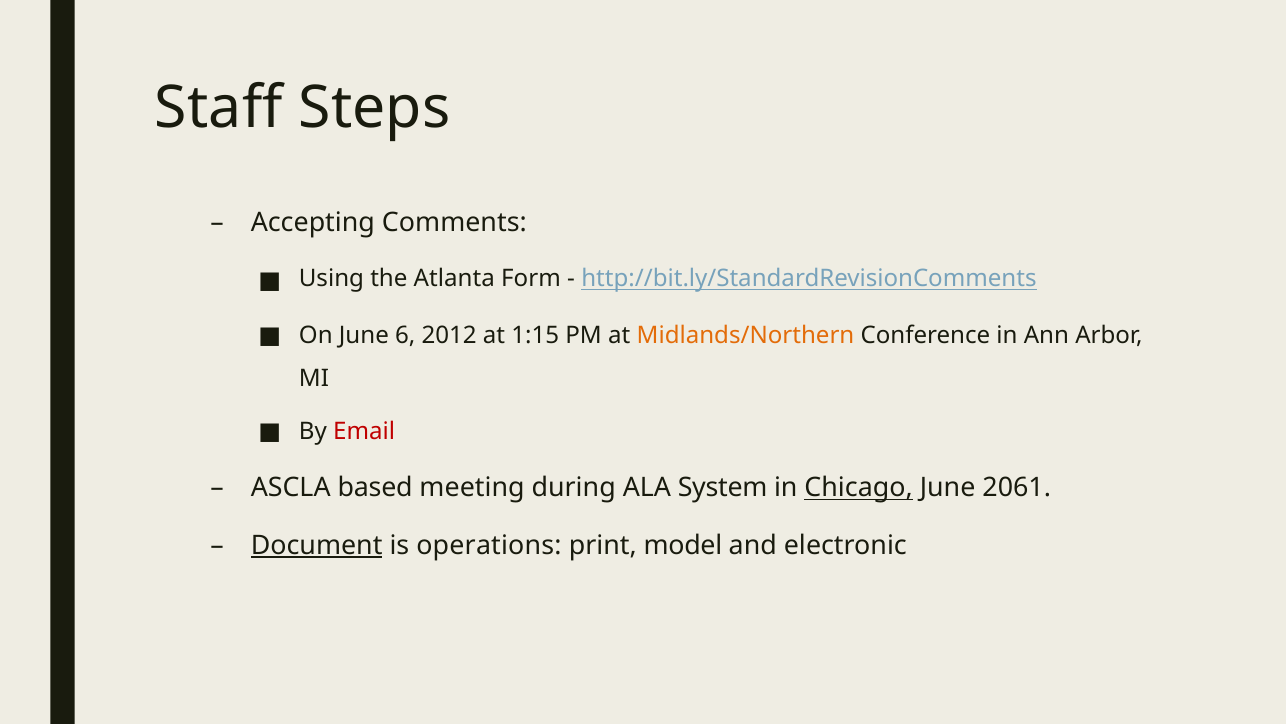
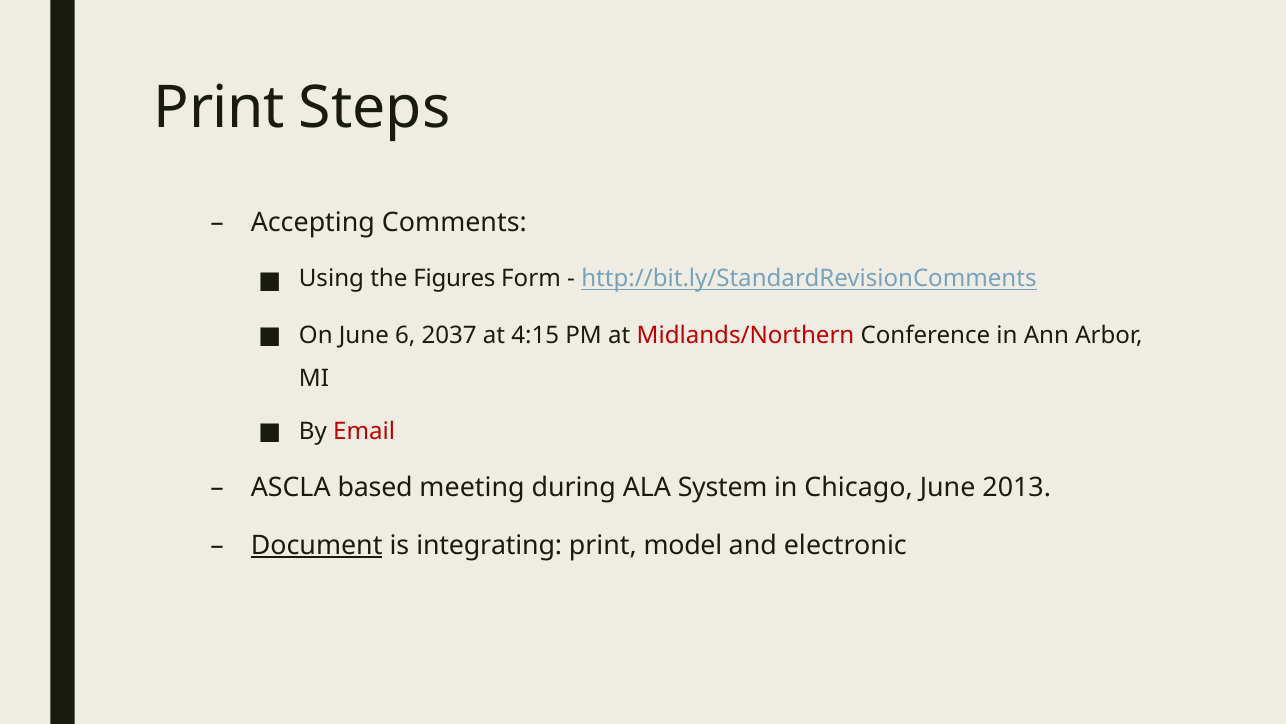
Staff at (219, 108): Staff -> Print
Atlanta: Atlanta -> Figures
2012: 2012 -> 2037
1:15: 1:15 -> 4:15
Midlands/Northern colour: orange -> red
Chicago underline: present -> none
2061: 2061 -> 2013
operations: operations -> integrating
